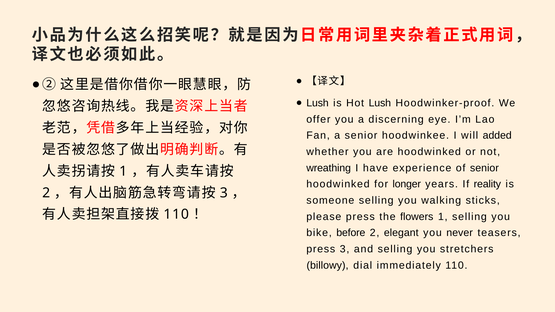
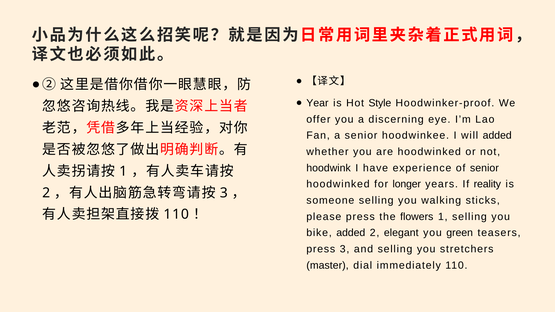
Lush at (318, 103): Lush -> Year
Hot Lush: Lush -> Style
wreathing: wreathing -> hoodwink
bike before: before -> added
never: never -> green
billowy: billowy -> master
